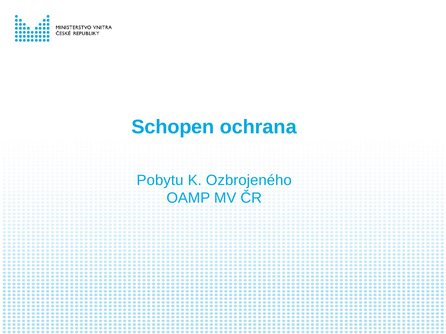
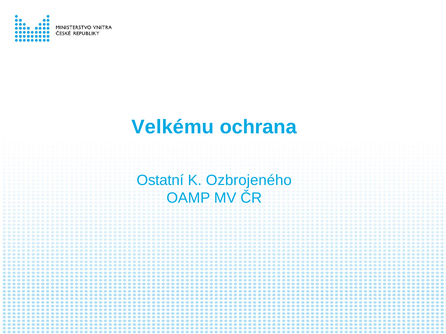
Schopen: Schopen -> Velkému
Pobytu: Pobytu -> Ostatní
